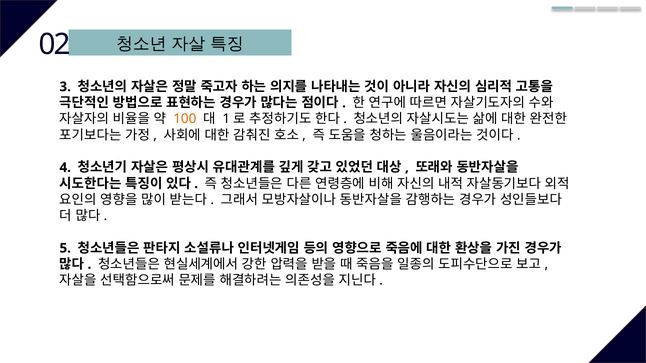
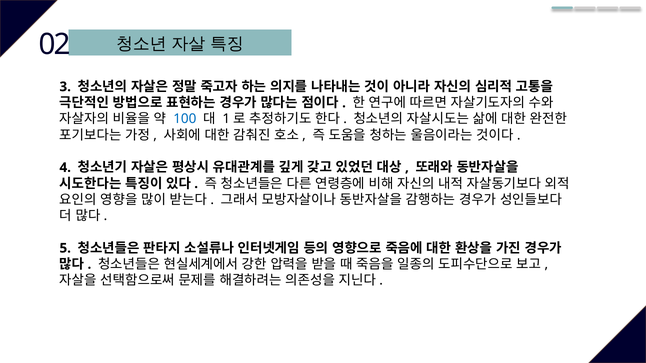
100 colour: orange -> blue
